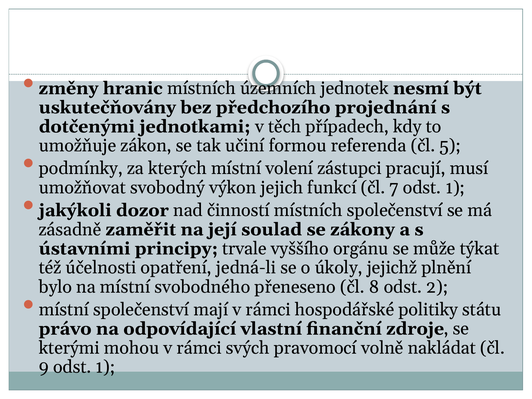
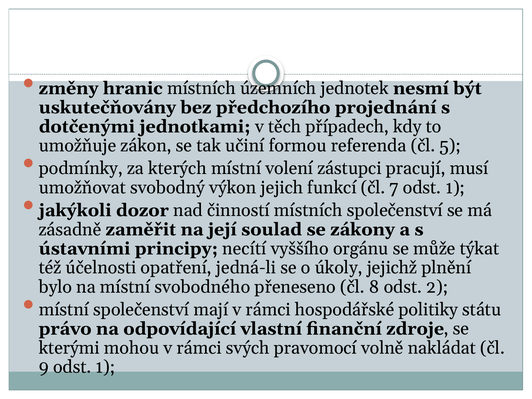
trvale: trvale -> necítí
